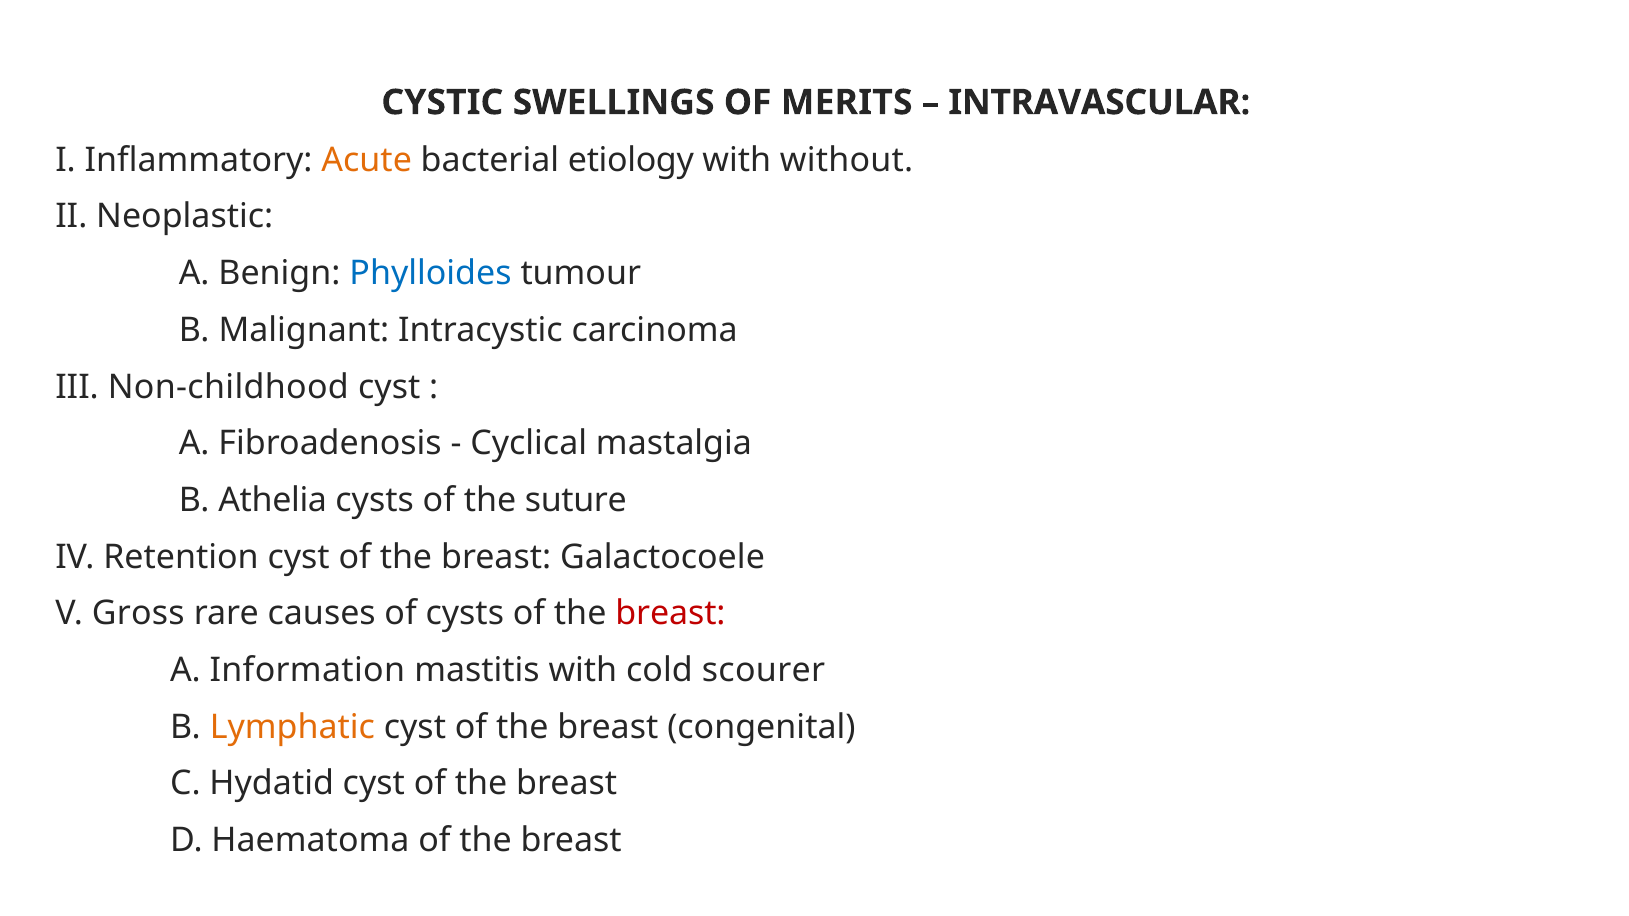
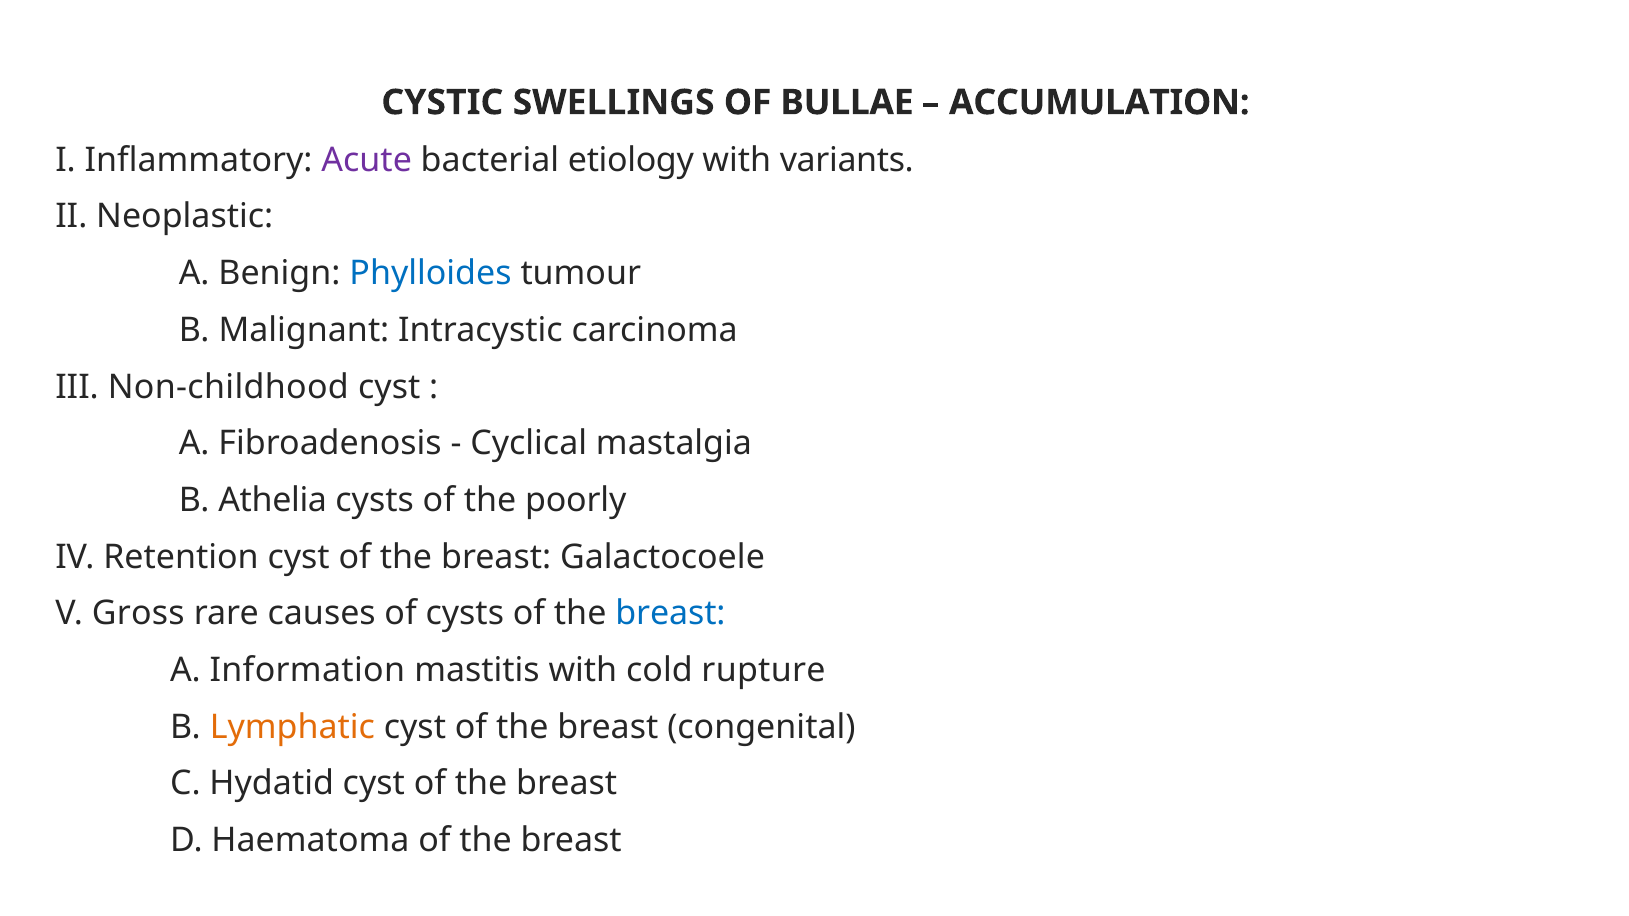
MERITS: MERITS -> BULLAE
INTRAVASCULAR: INTRAVASCULAR -> ACCUMULATION
Acute colour: orange -> purple
without: without -> variants
suture: suture -> poorly
breast at (670, 614) colour: red -> blue
scourer: scourer -> rupture
